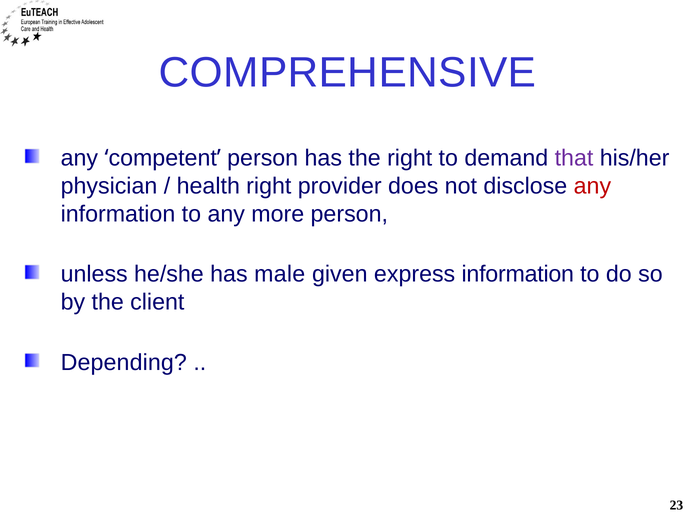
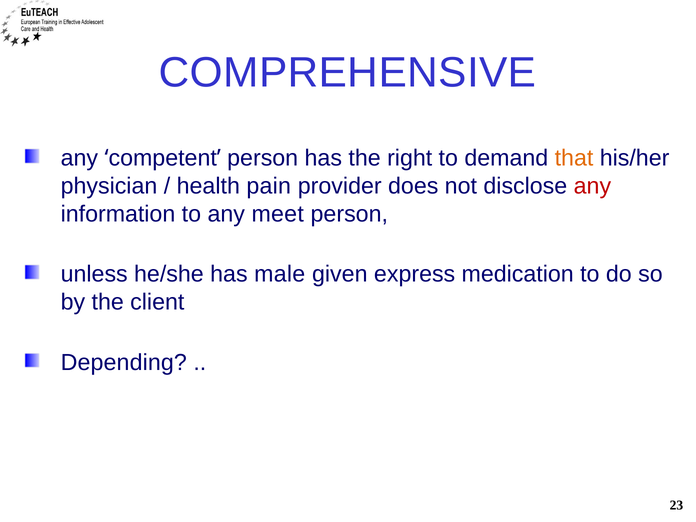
that colour: purple -> orange
health right: right -> pain
more: more -> meet
express information: information -> medication
